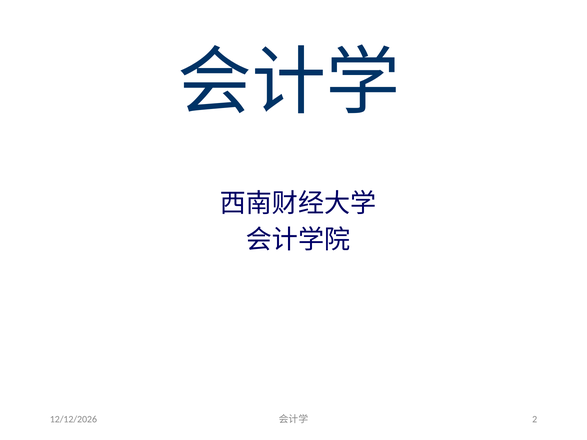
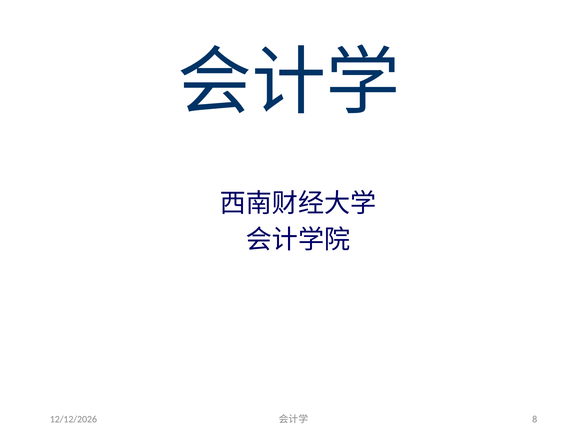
2: 2 -> 8
